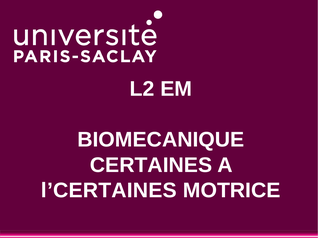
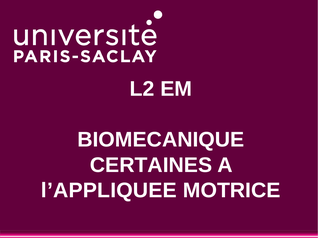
l’CERTAINES: l’CERTAINES -> l’APPLIQUEE
